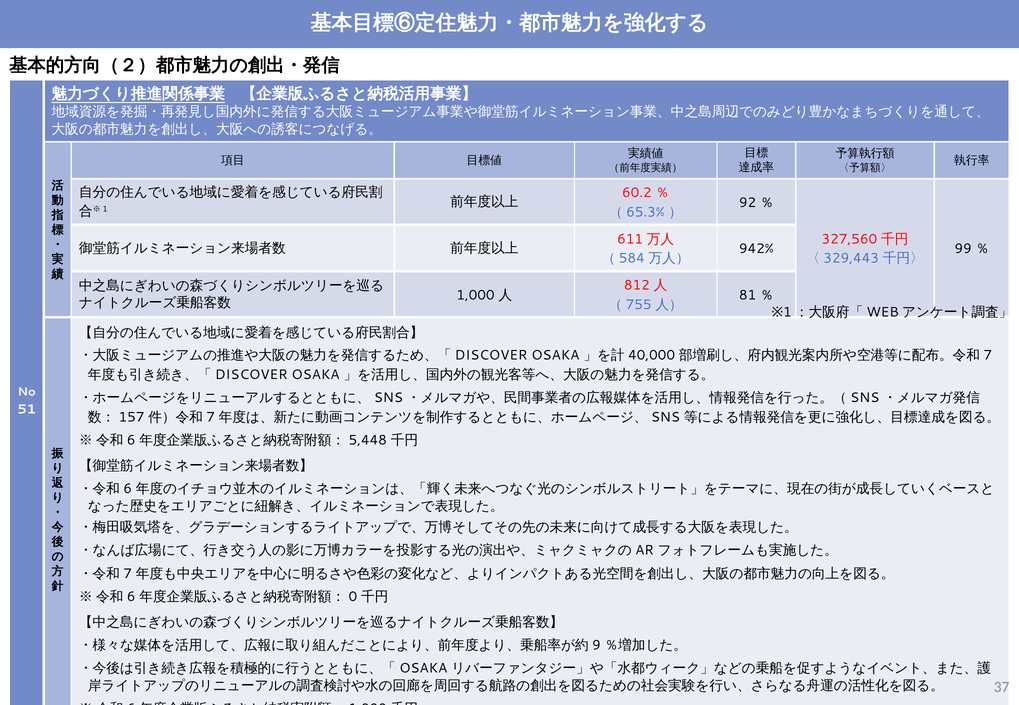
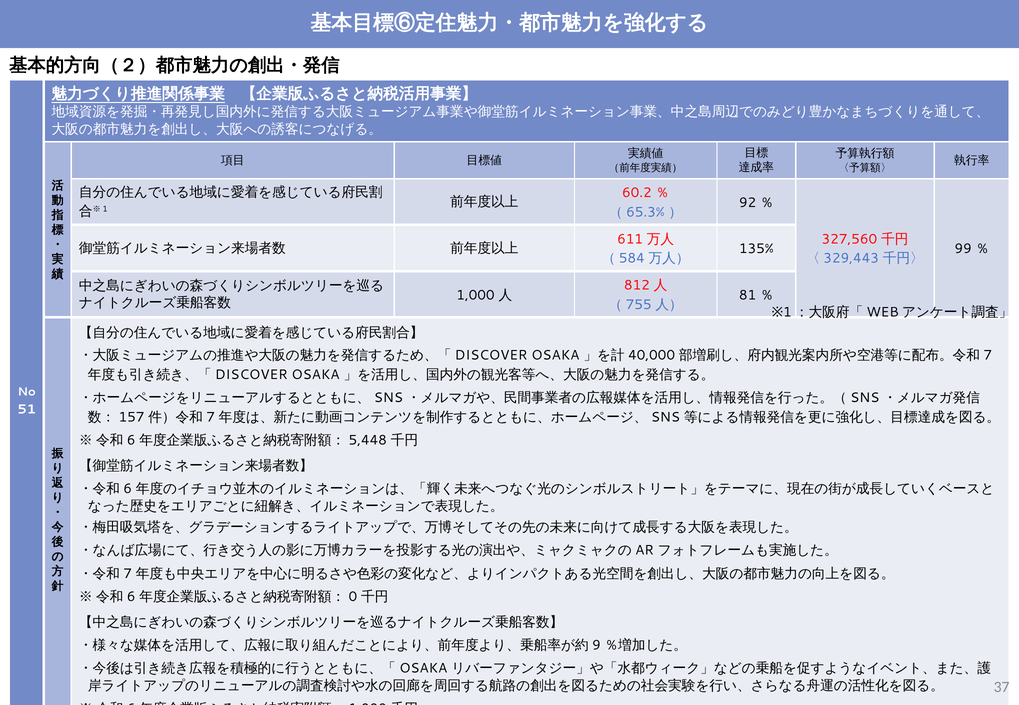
942%: 942% -> 135%
